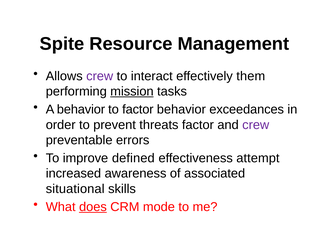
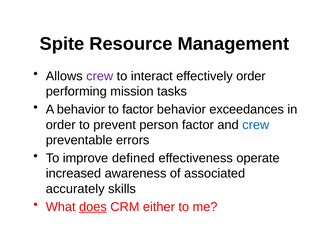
effectively them: them -> order
mission underline: present -> none
threats: threats -> person
crew at (256, 125) colour: purple -> blue
attempt: attempt -> operate
situational: situational -> accurately
mode: mode -> either
